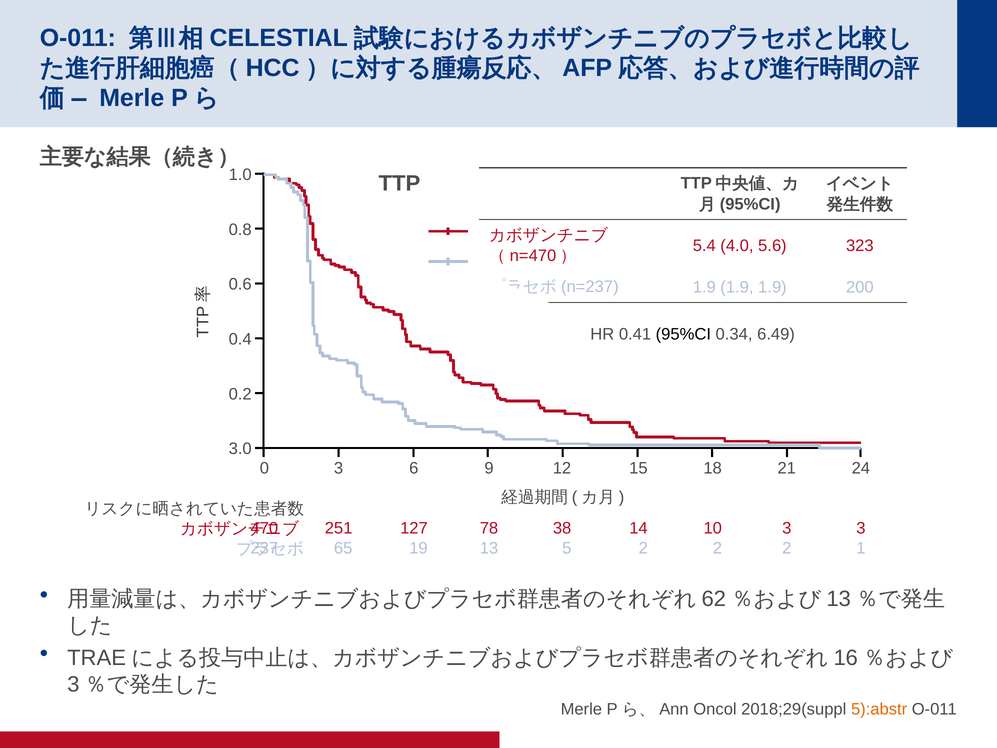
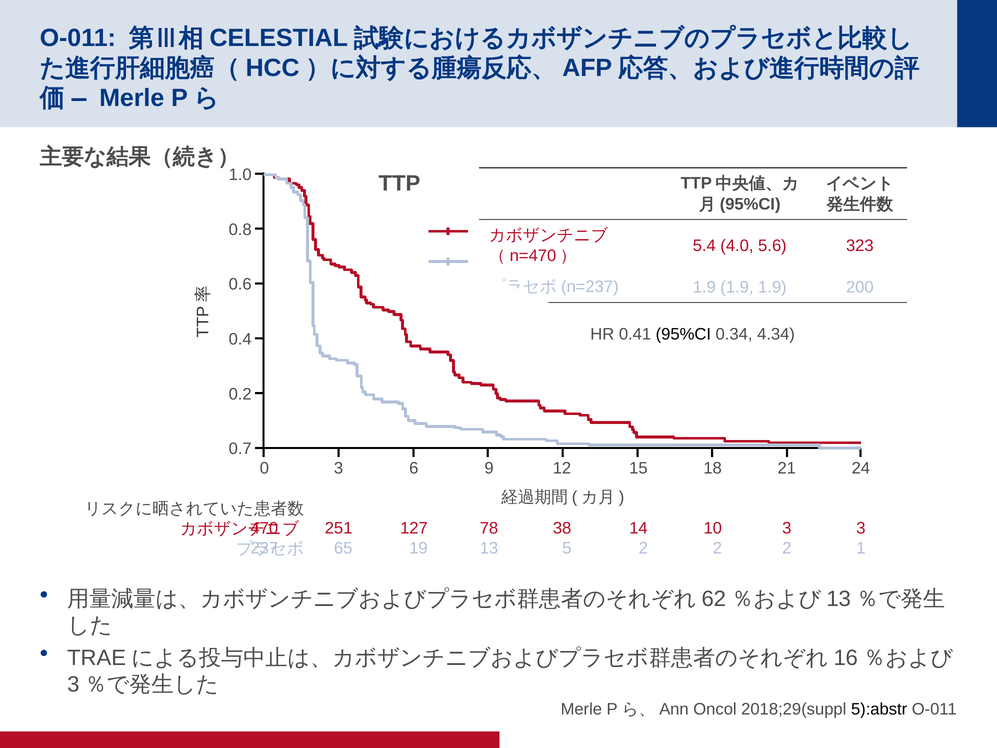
6.49: 6.49 -> 4.34
3.0: 3.0 -> 0.7
5):abstr colour: orange -> black
